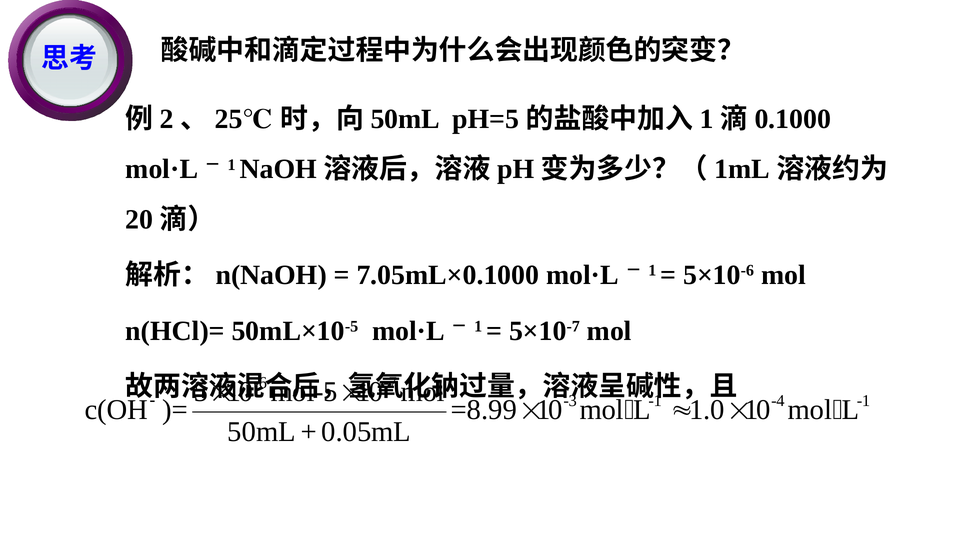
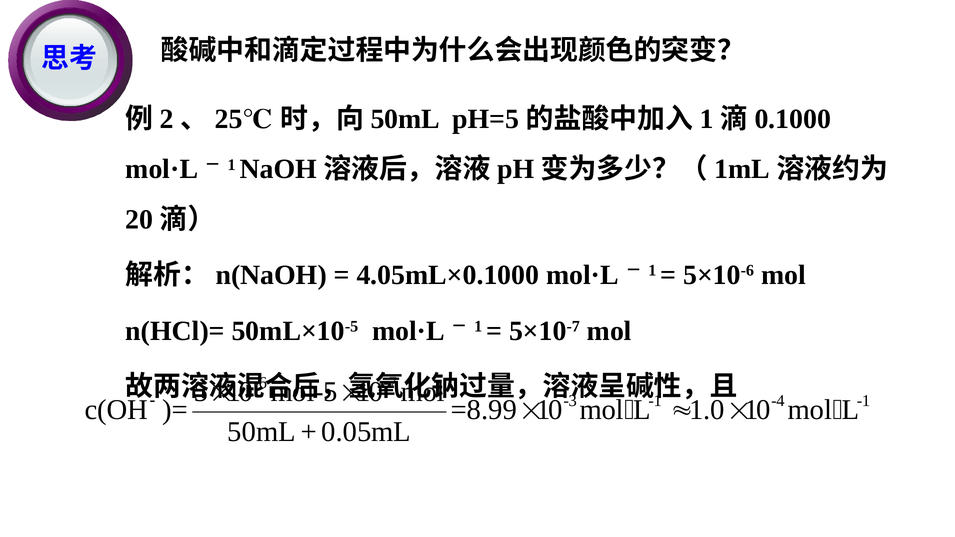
7.05mL×0.1000: 7.05mL×0.1000 -> 4.05mL×0.1000
